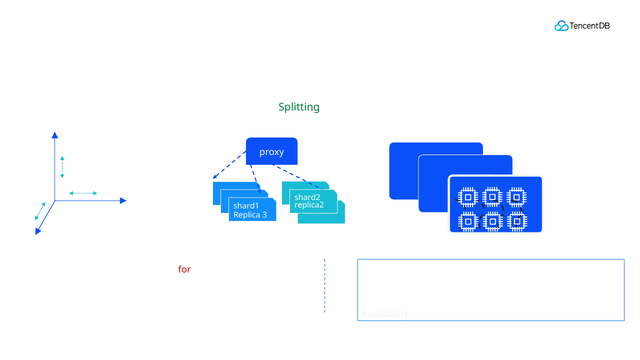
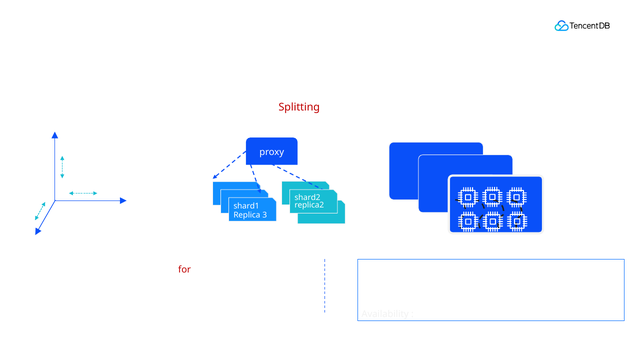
Splitting colour: green -> red
